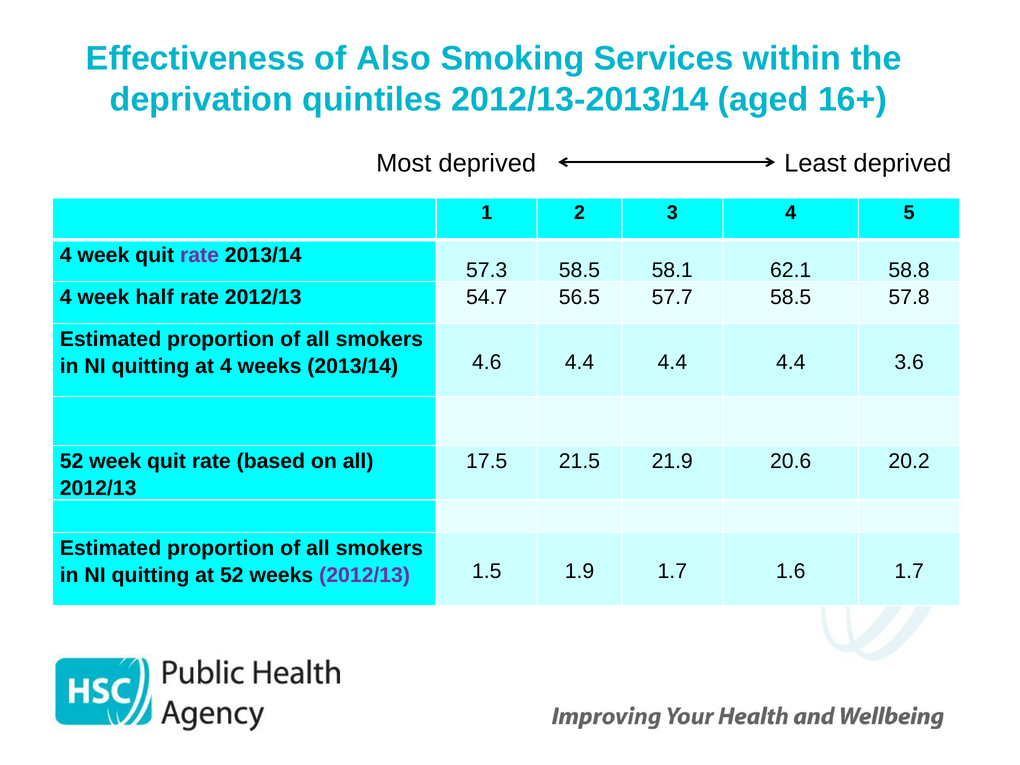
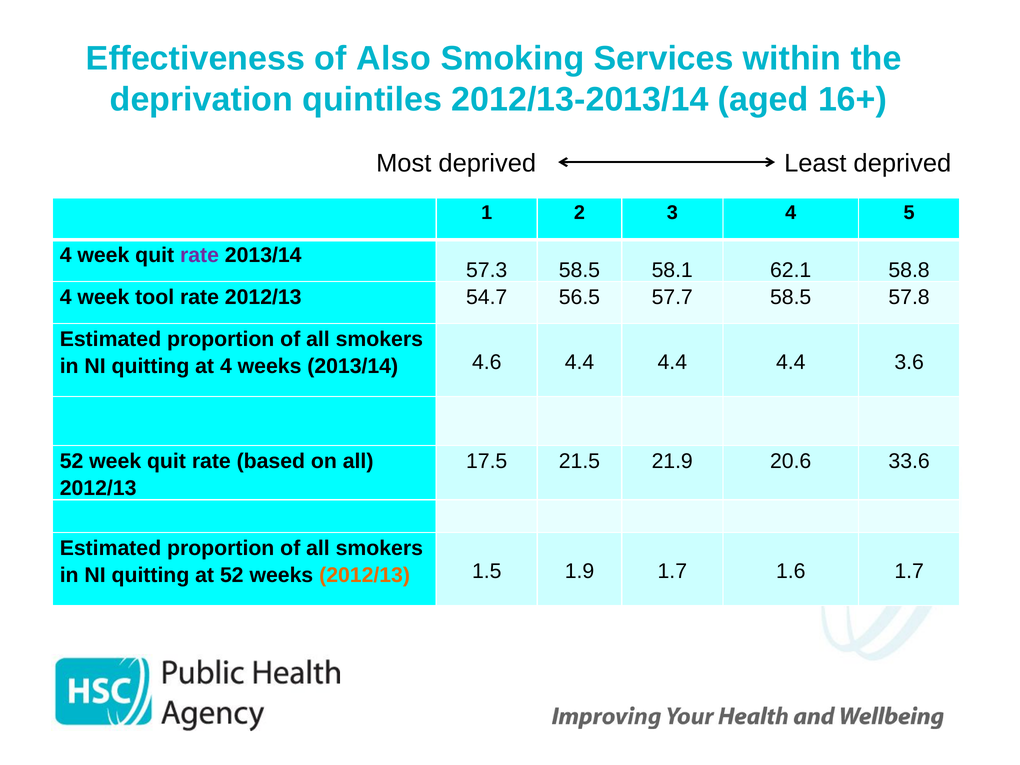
half: half -> tool
20.2: 20.2 -> 33.6
2012/13 at (365, 575) colour: purple -> orange
